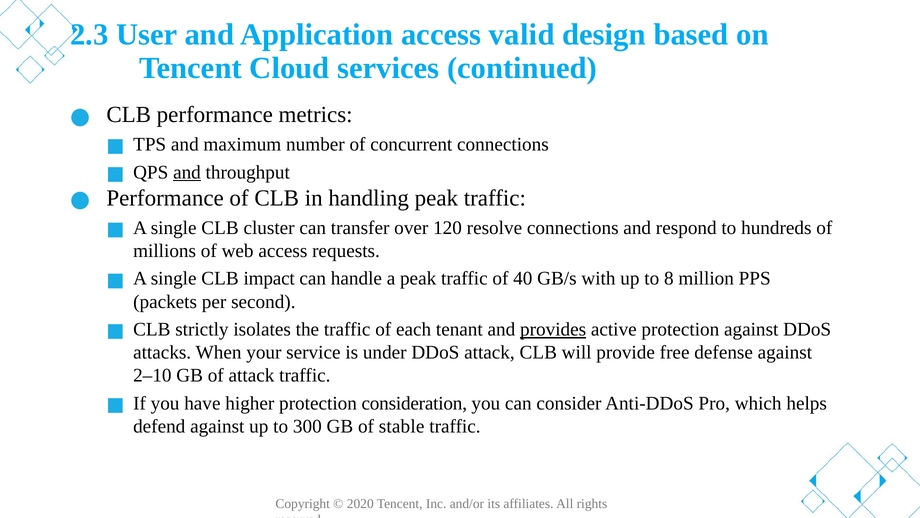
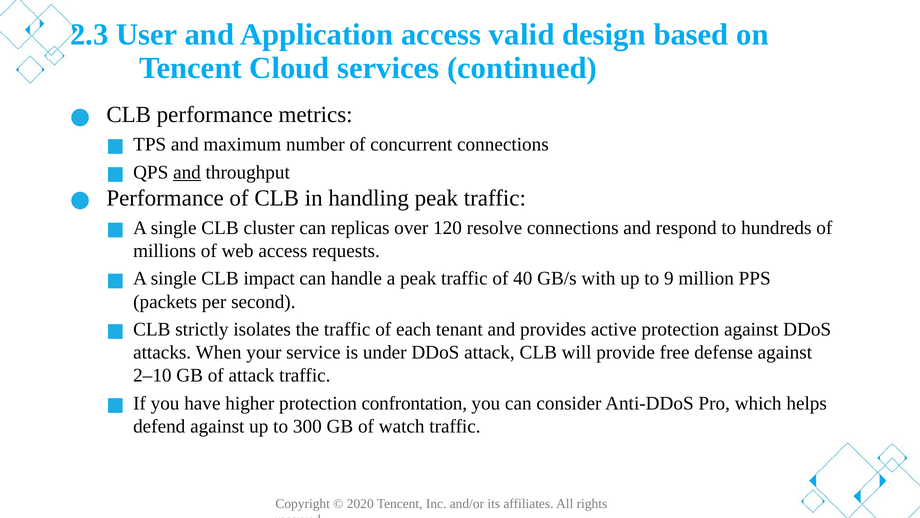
transfer: transfer -> replicas
8: 8 -> 9
provides underline: present -> none
consideration: consideration -> confrontation
stable: stable -> watch
